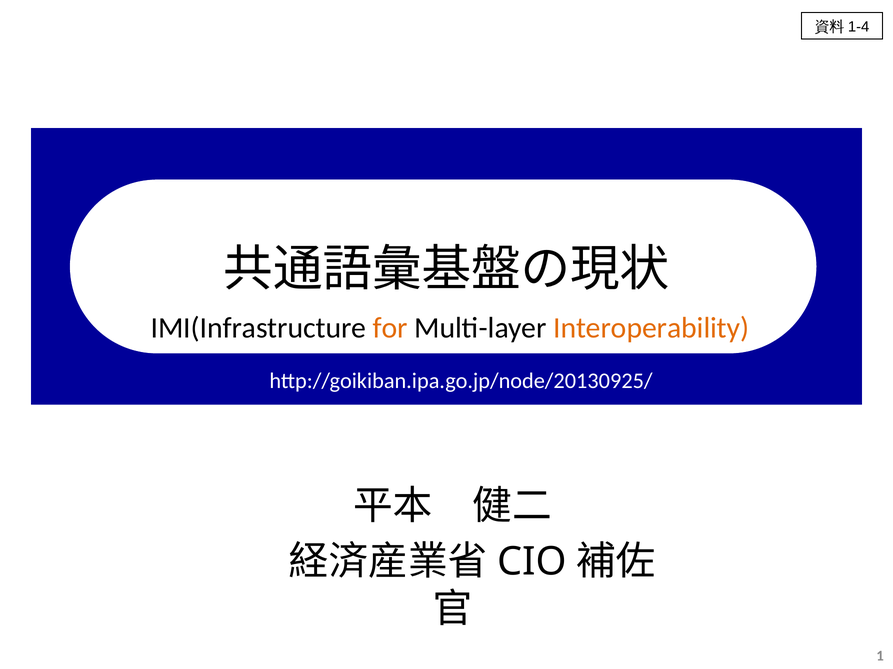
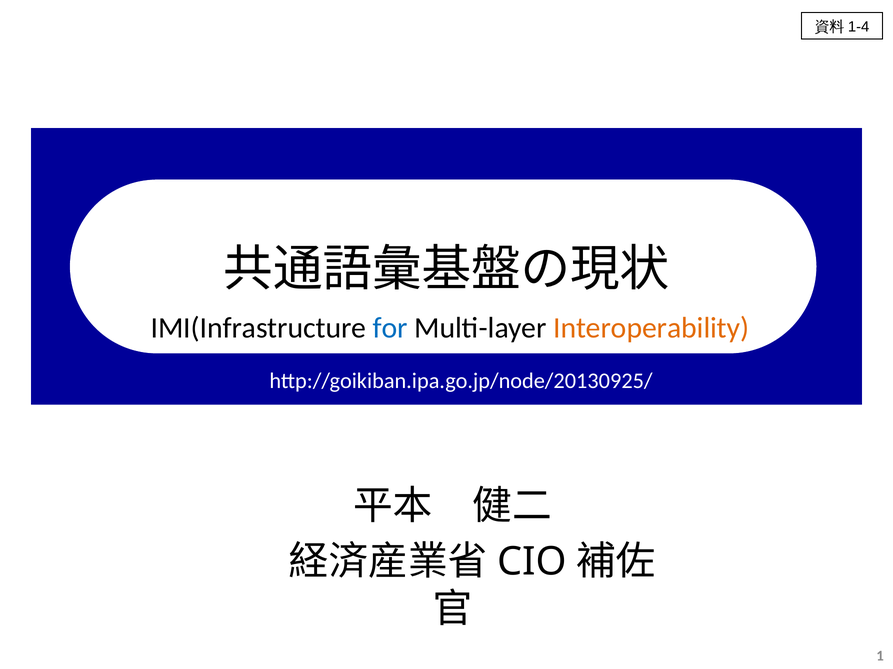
for colour: orange -> blue
